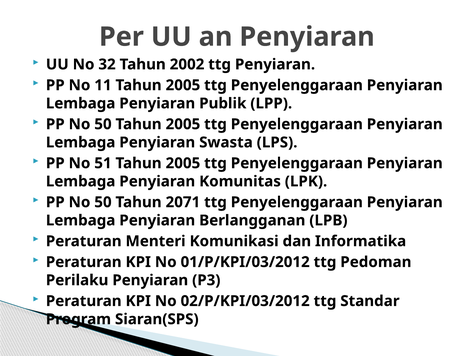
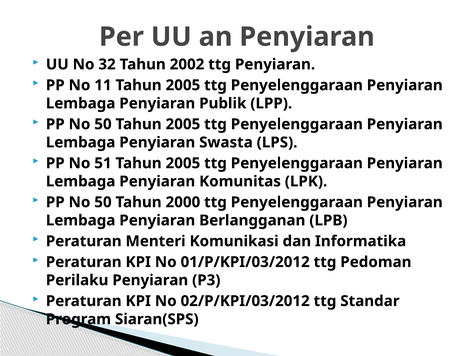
2071: 2071 -> 2000
